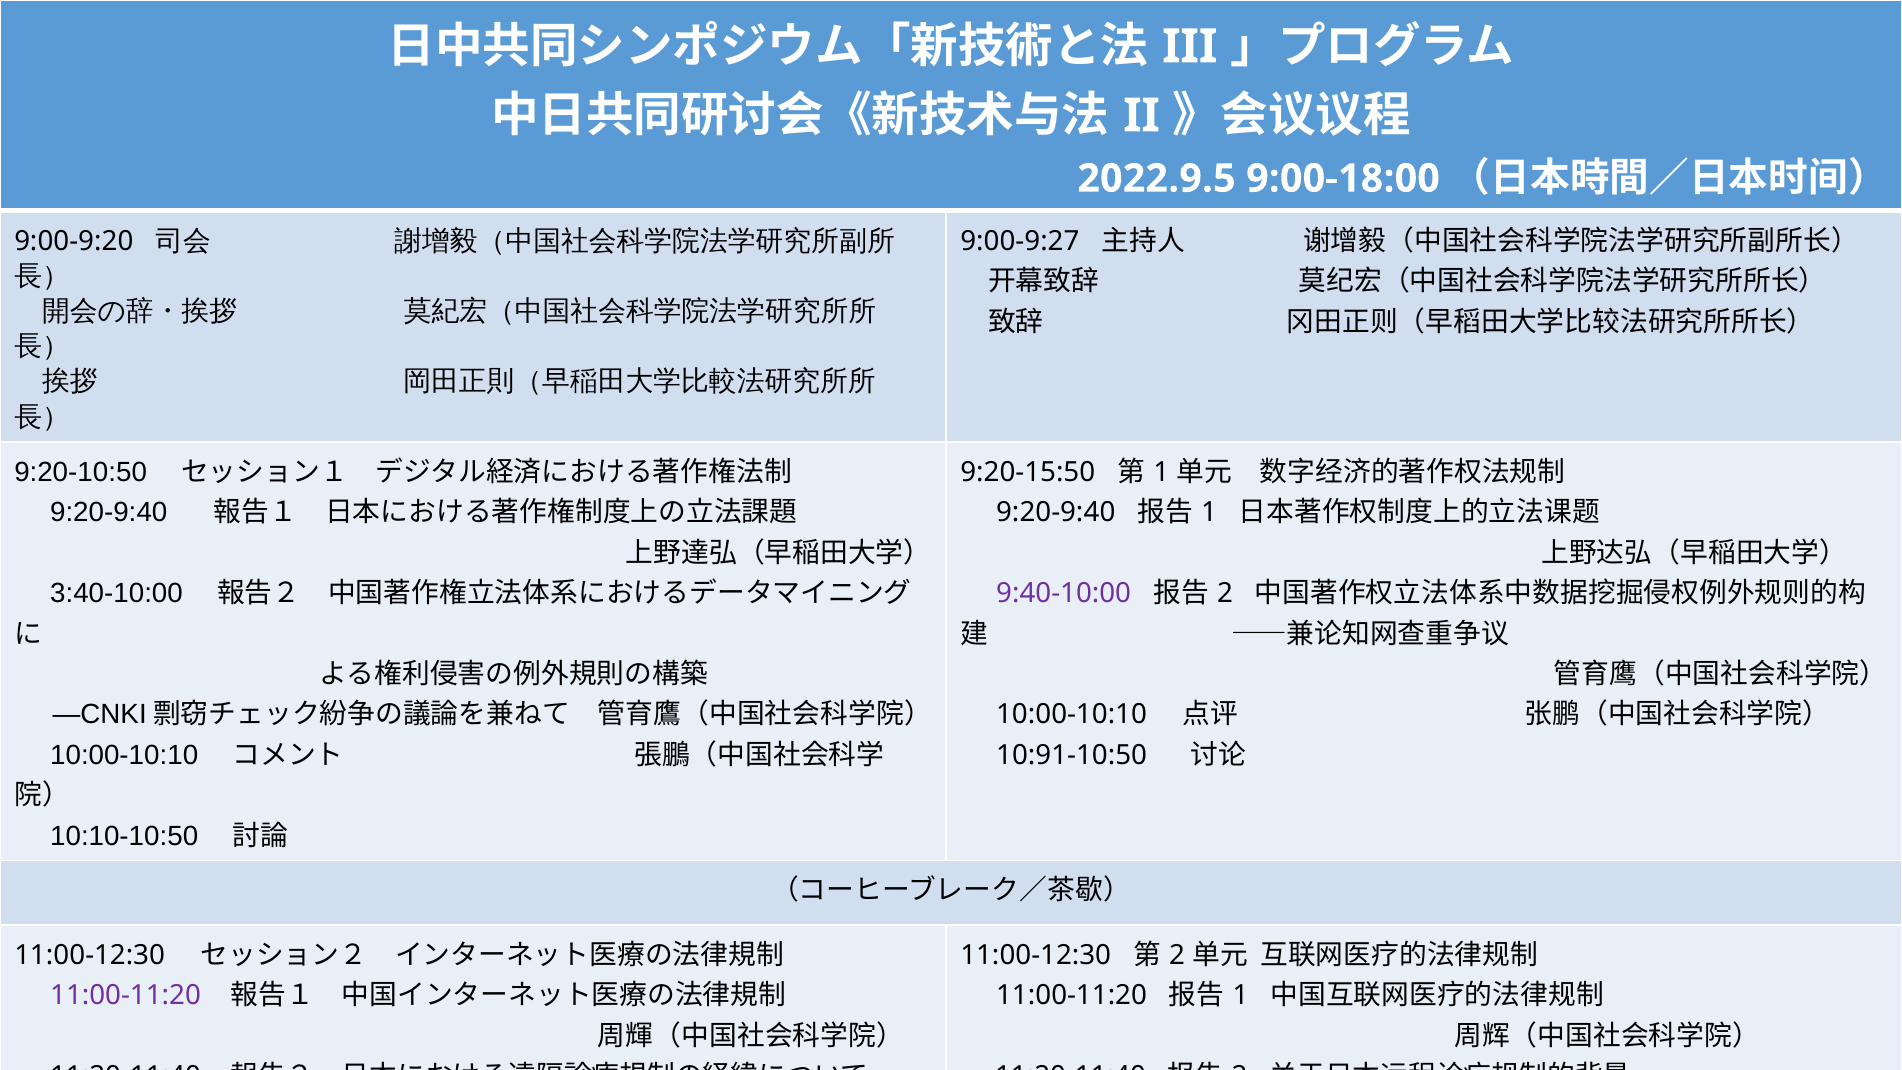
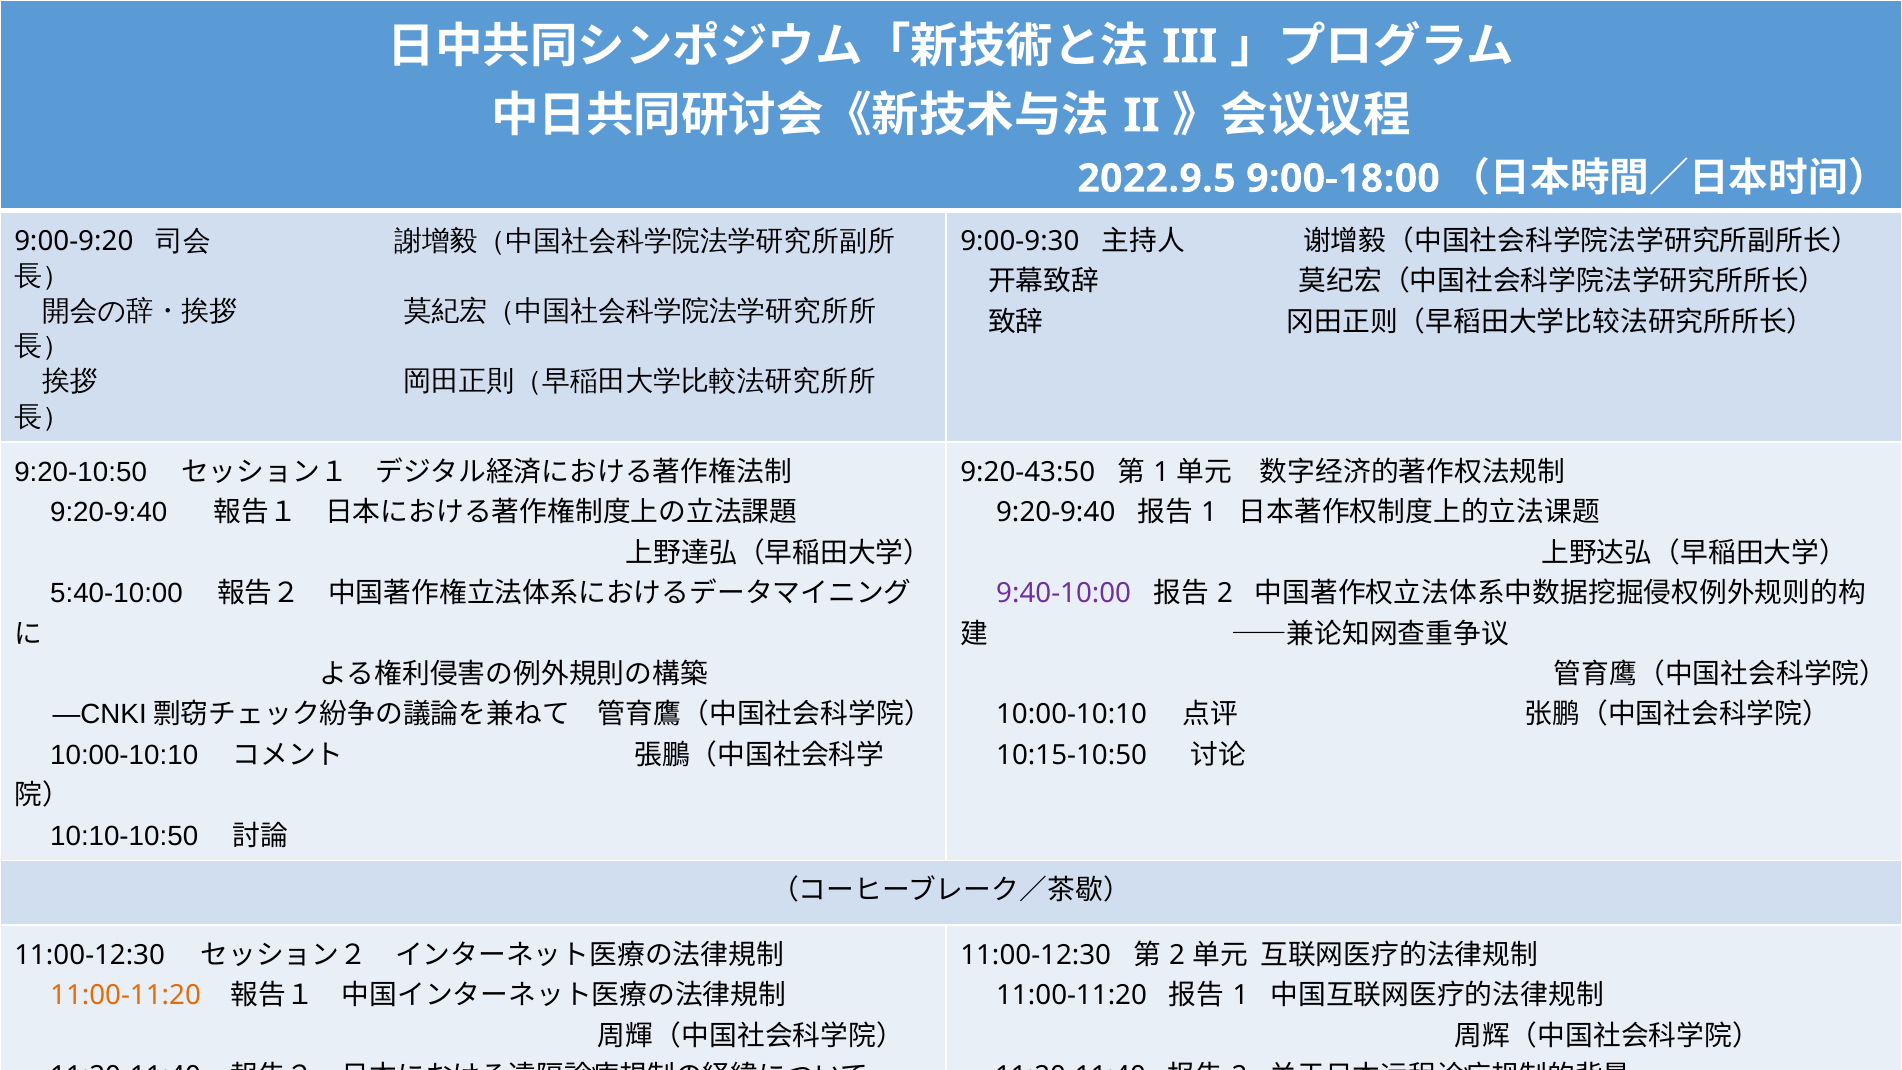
9:00-9:27: 9:00-9:27 -> 9:00-9:30
9:20-15:50: 9:20-15:50 -> 9:20-43:50
3:40-10:00: 3:40-10:00 -> 5:40-10:00
10:91-10:50: 10:91-10:50 -> 10:15-10:50
11:00-11:20 at (126, 996) colour: purple -> orange
